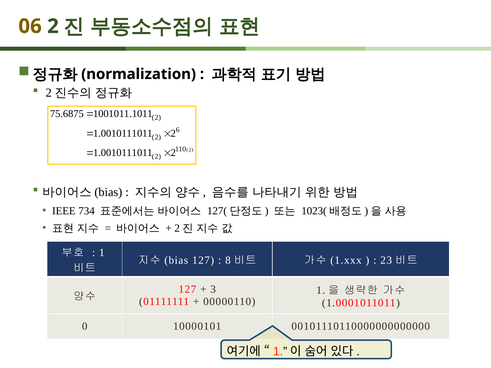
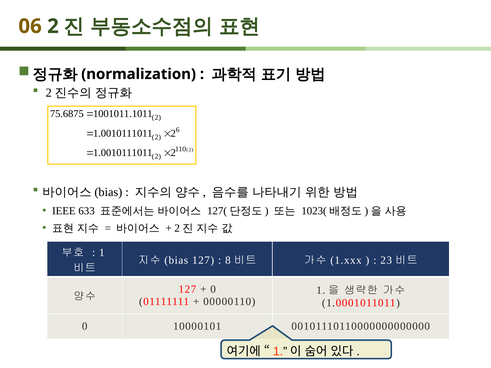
734: 734 -> 633
3 at (213, 289): 3 -> 0
